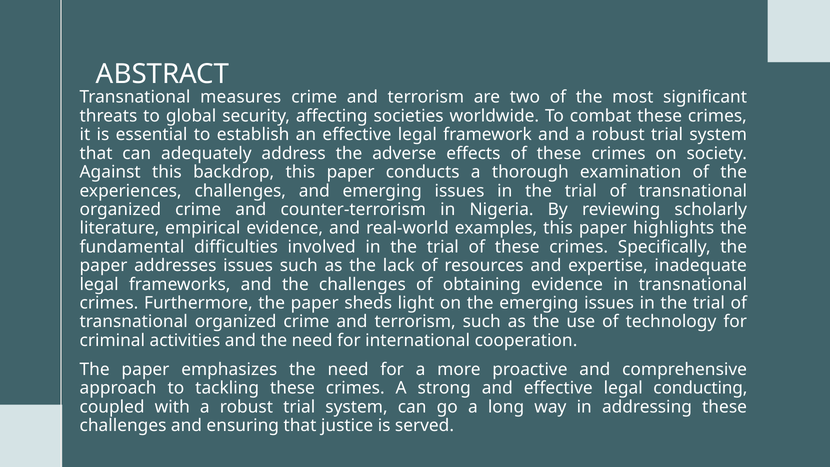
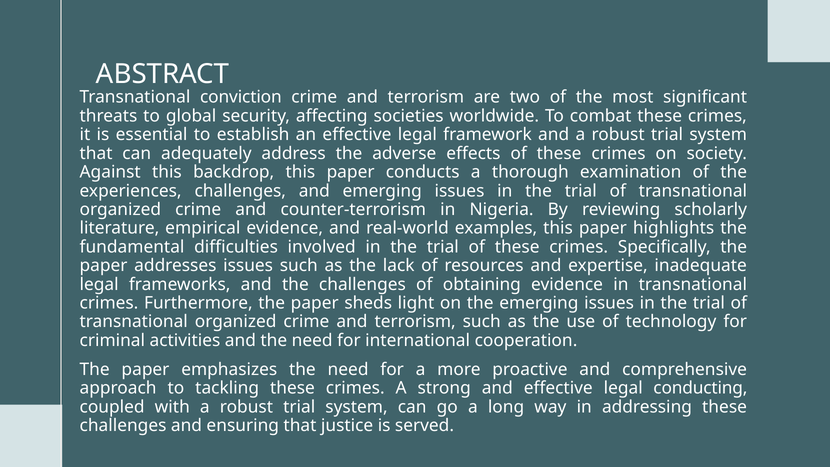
measures: measures -> conviction
